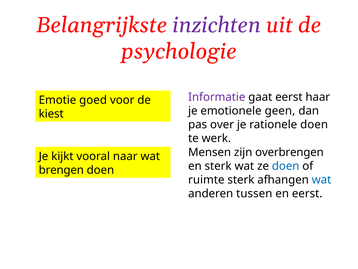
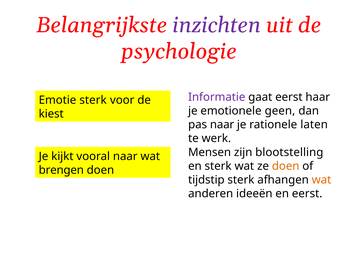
Emotie goed: goed -> sterk
pas over: over -> naar
rationele doen: doen -> laten
overbrengen: overbrengen -> blootstelling
doen at (286, 166) colour: blue -> orange
ruimte: ruimte -> tijdstip
wat at (322, 180) colour: blue -> orange
tussen: tussen -> ideeën
